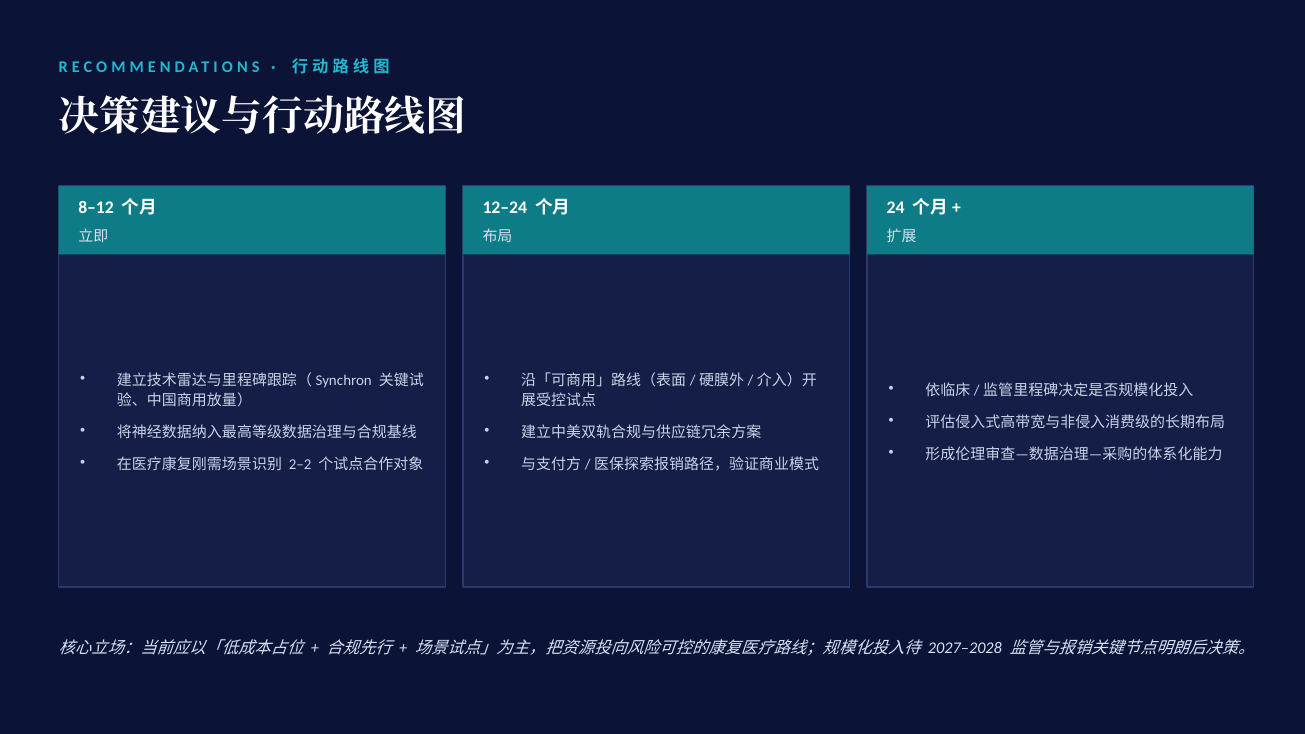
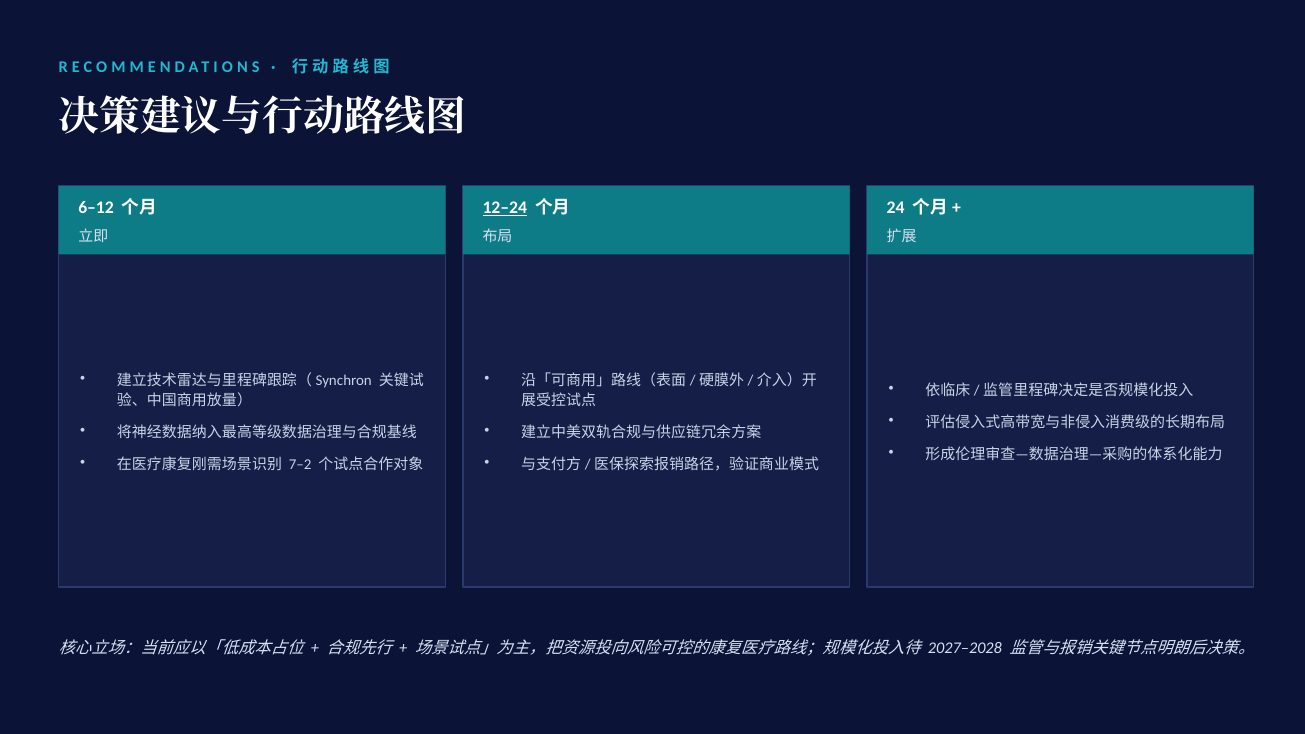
8–12: 8–12 -> 6–12
12–24 underline: none -> present
2–2: 2–2 -> 7–2
